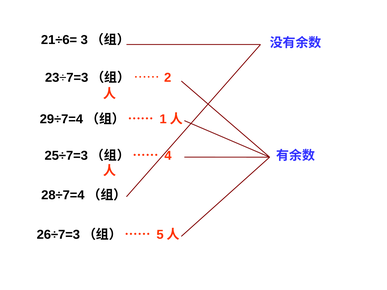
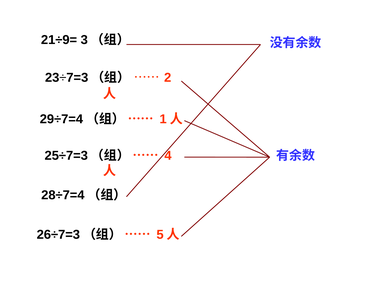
21÷6=: 21÷6= -> 21÷9=
